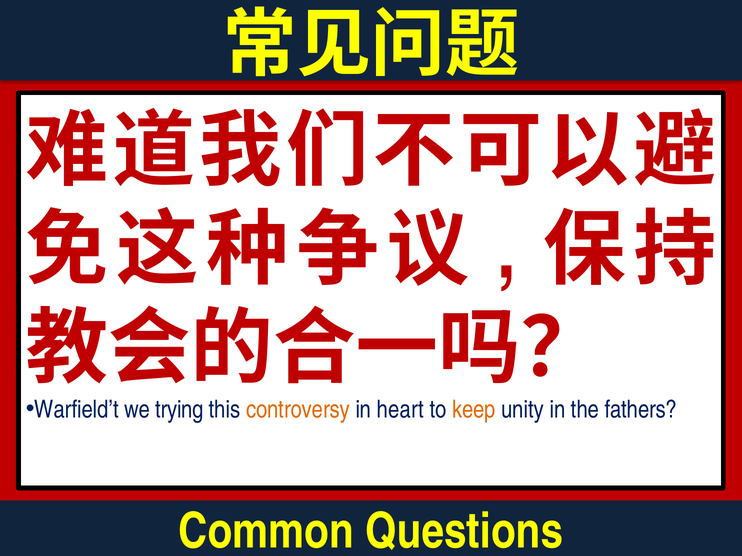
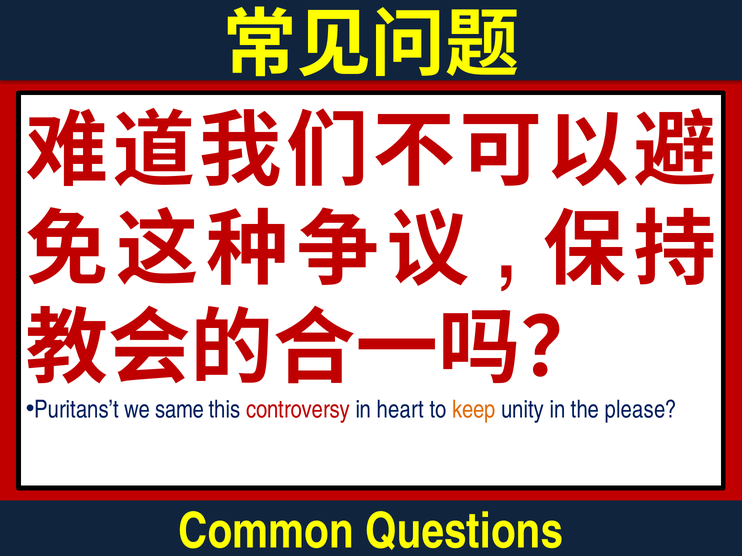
Warfield’t: Warfield’t -> Puritans’t
trying: trying -> same
controversy colour: orange -> red
fathers: fathers -> please
